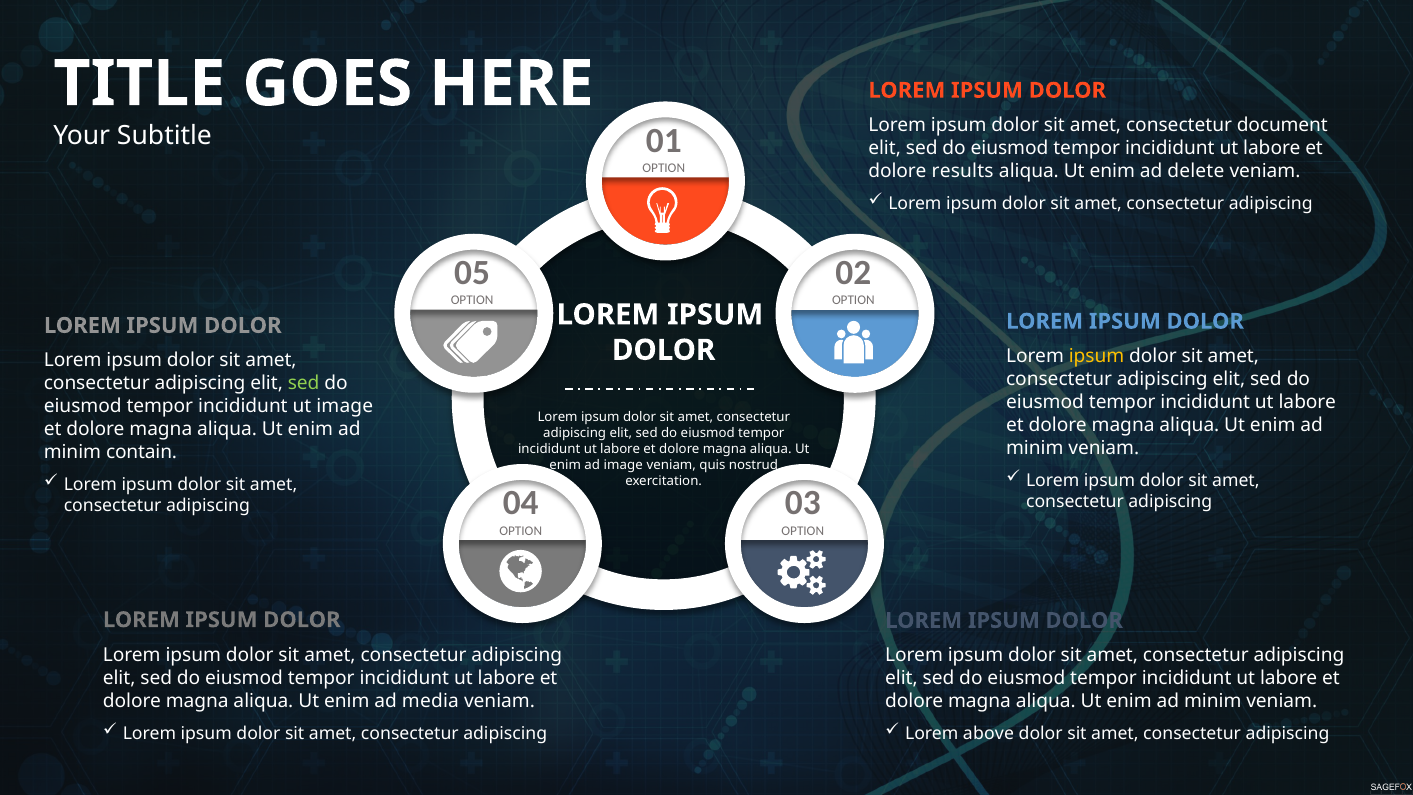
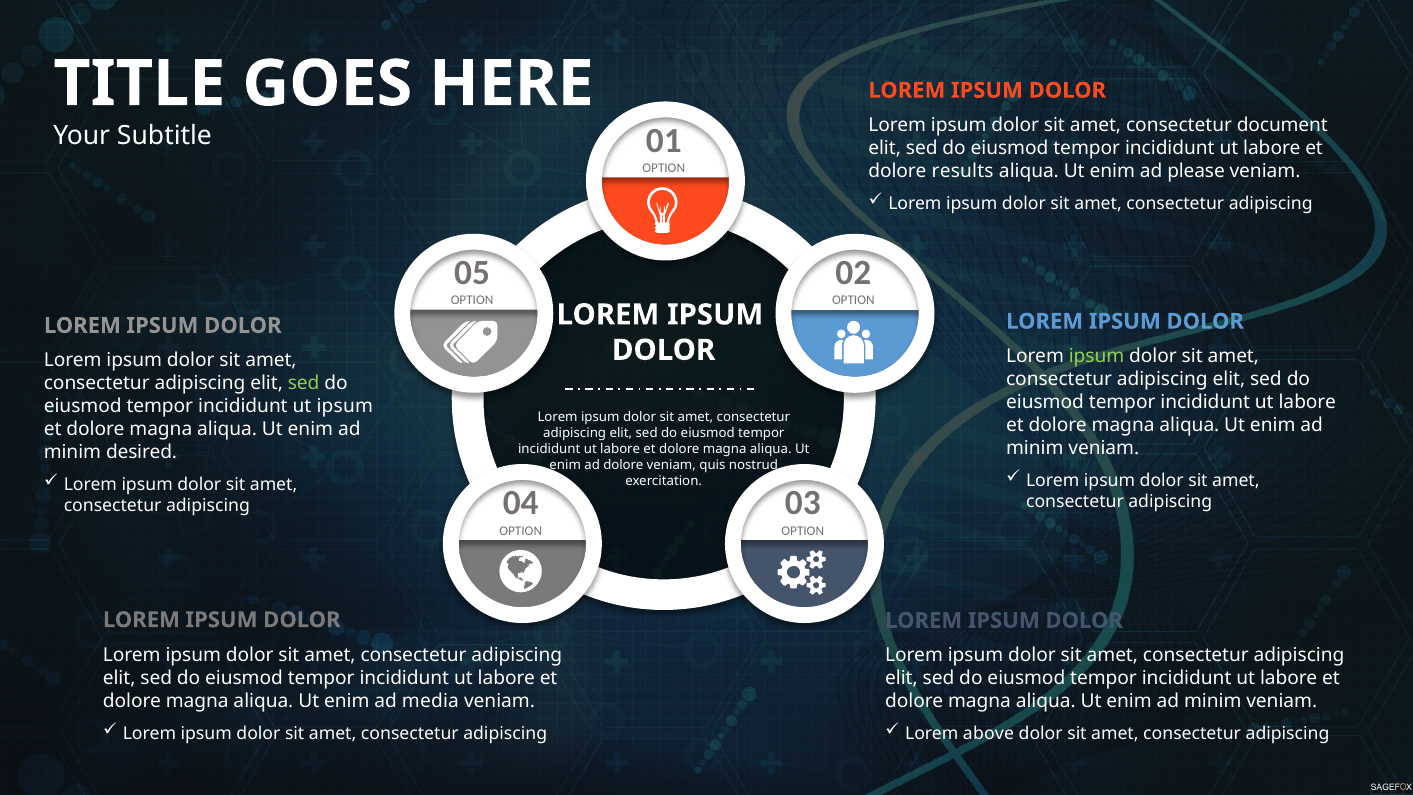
delete: delete -> please
ipsum at (1097, 356) colour: yellow -> light green
ut image: image -> ipsum
contain: contain -> desired
image at (623, 465): image -> dolore
